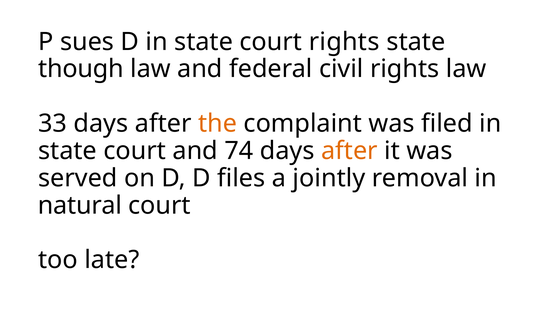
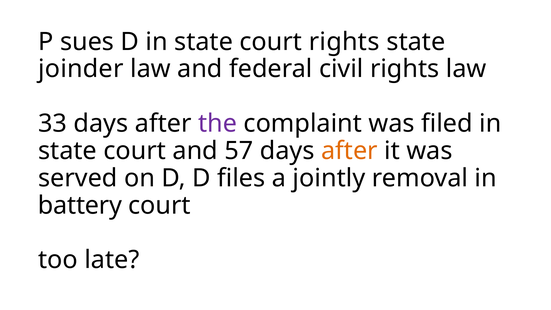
though: though -> joinder
the colour: orange -> purple
74: 74 -> 57
natural: natural -> battery
